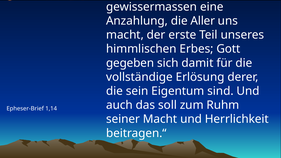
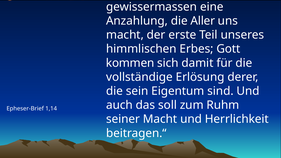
gegeben: gegeben -> kommen
